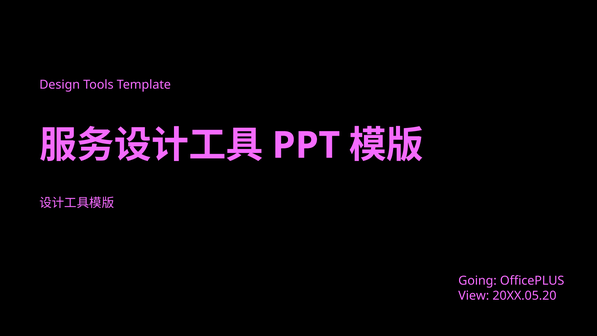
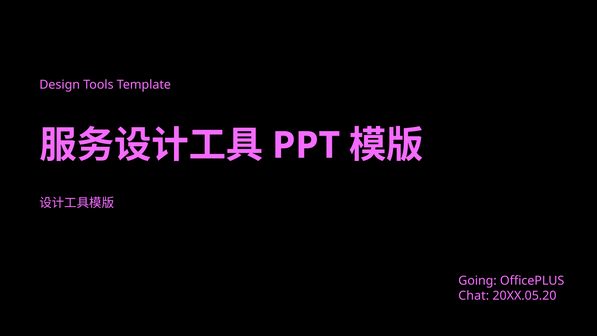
View: View -> Chat
